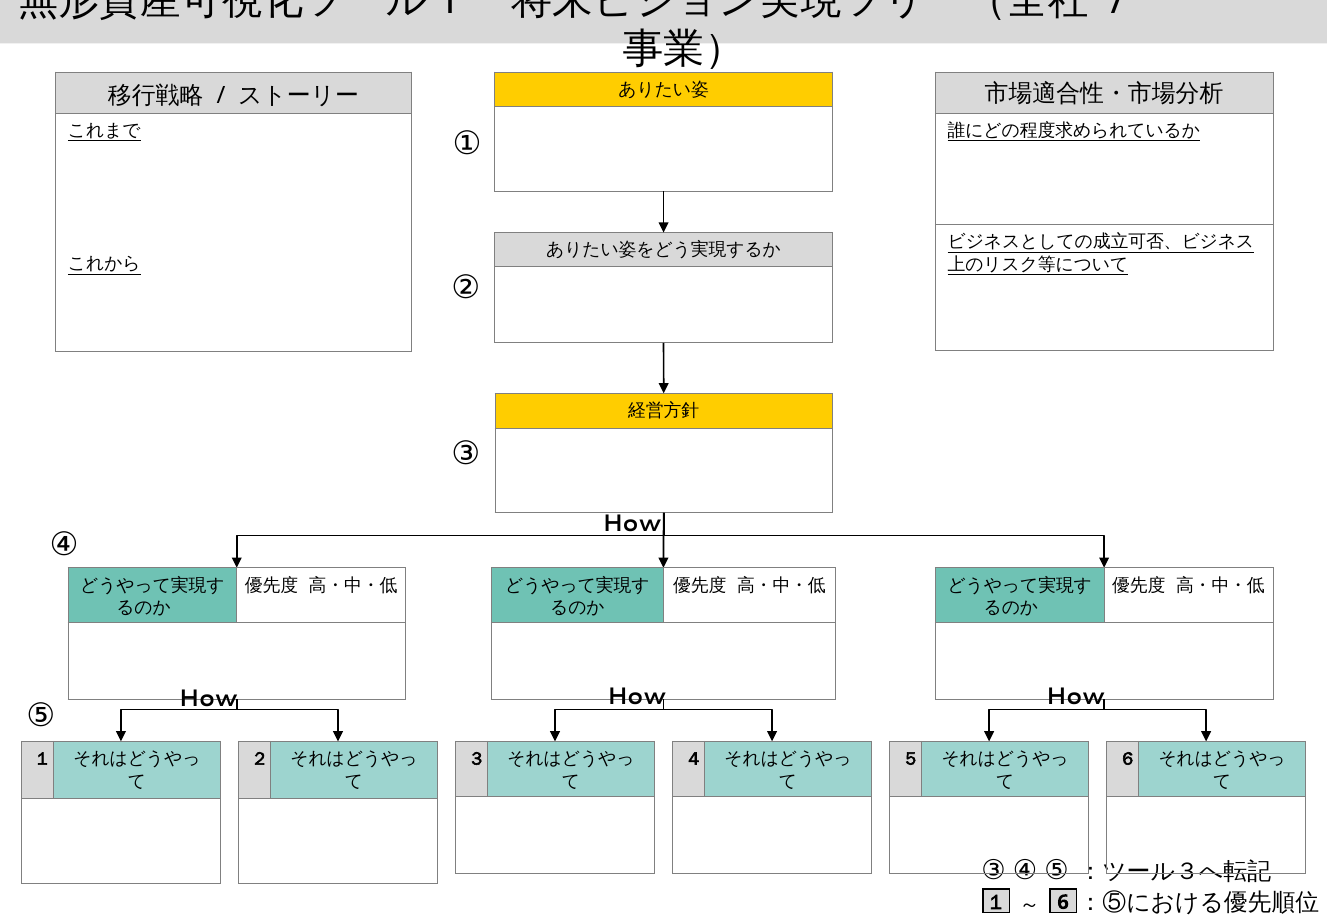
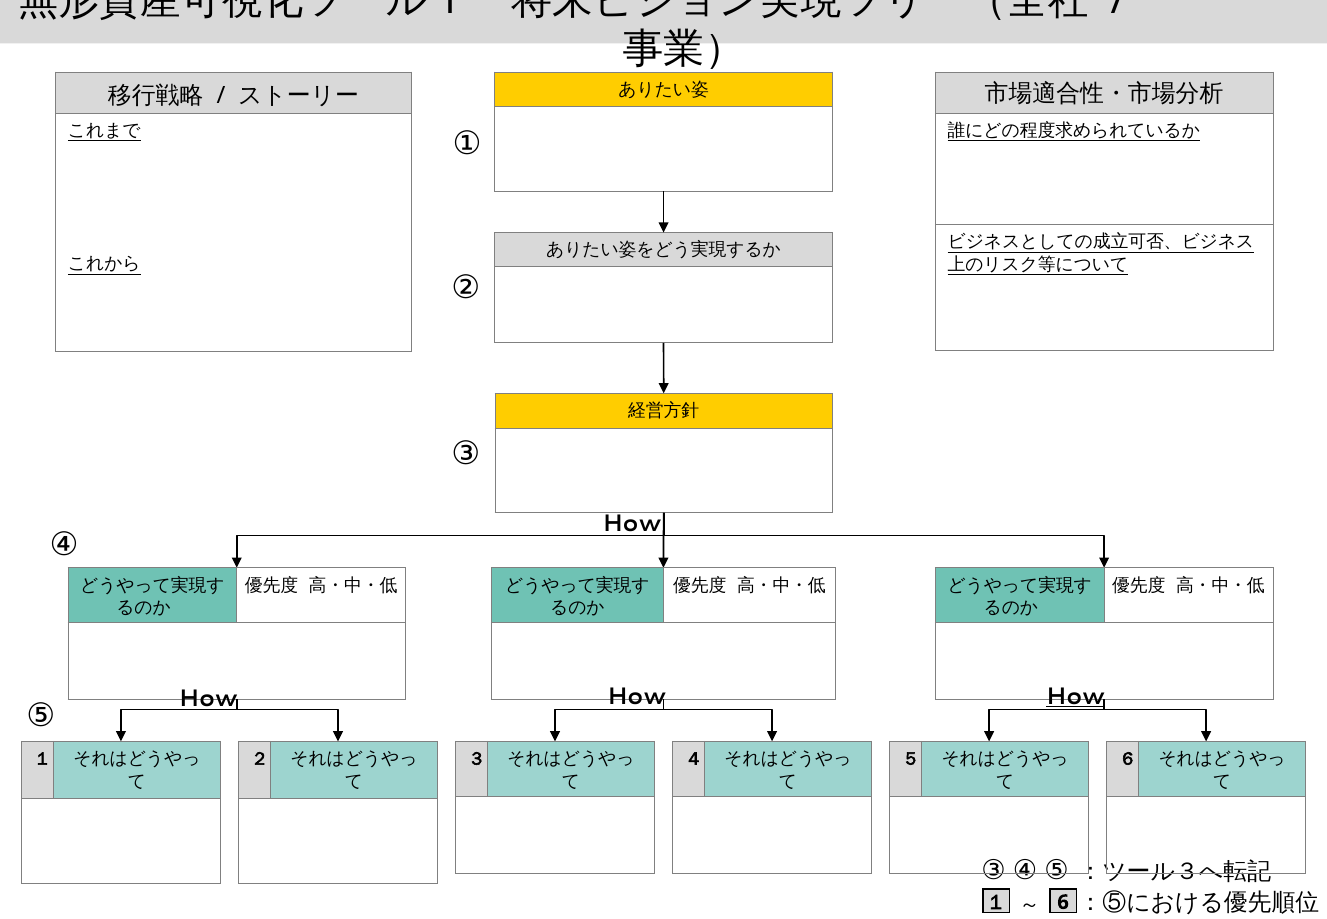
How at (1075, 696) underline: none -> present
